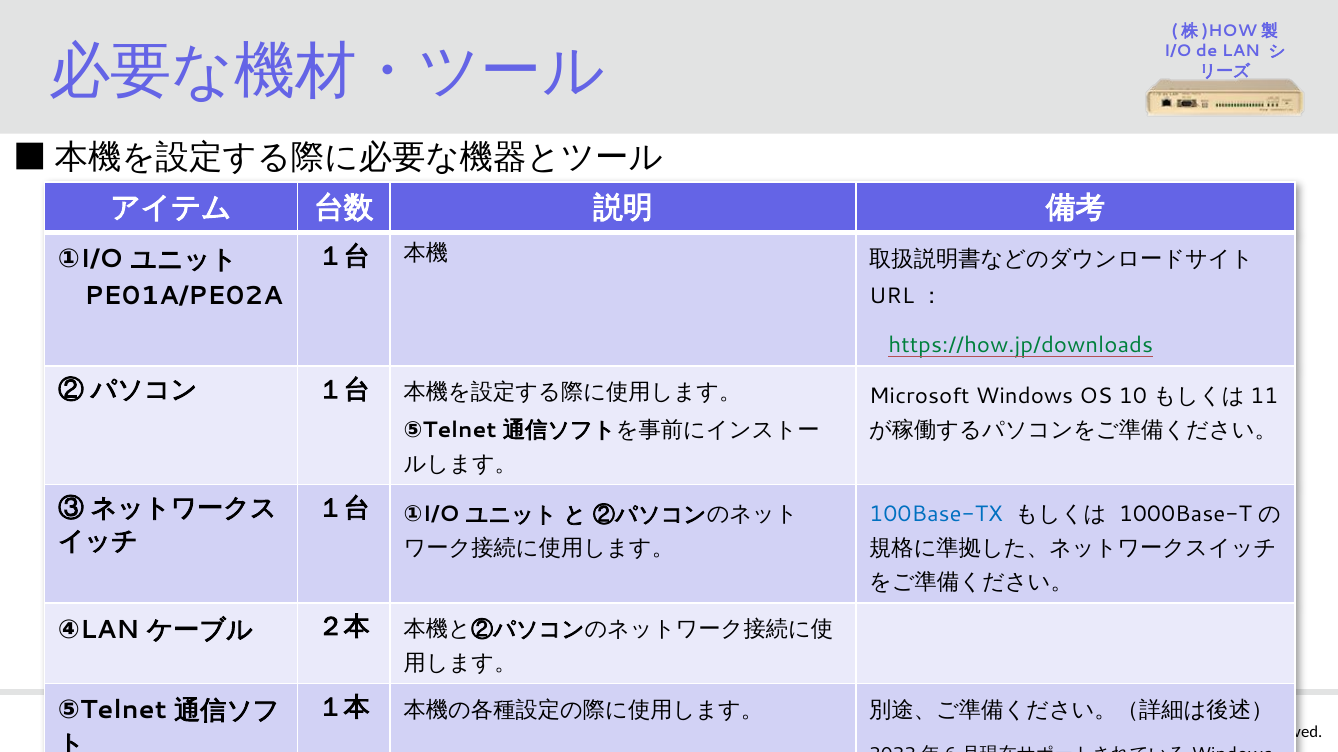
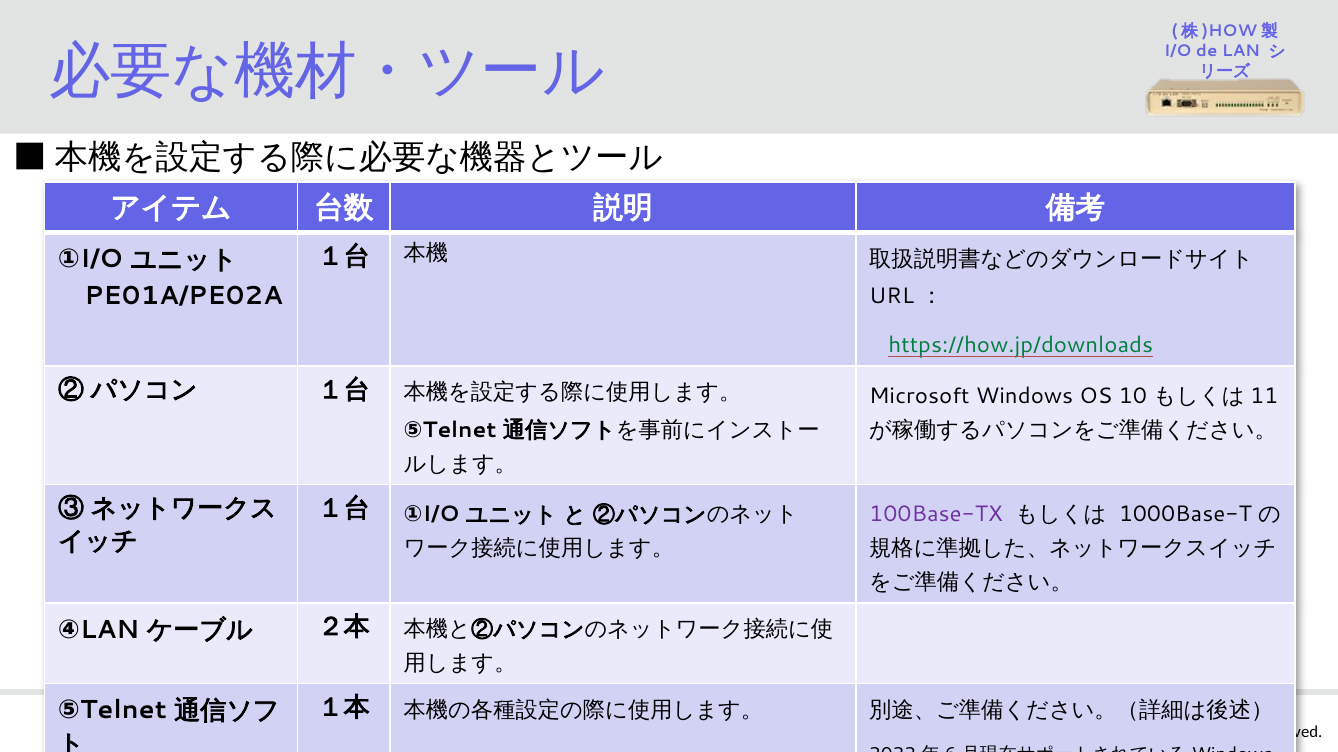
100Base-TX colour: blue -> purple
